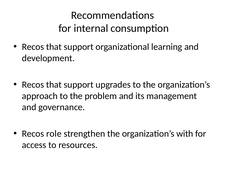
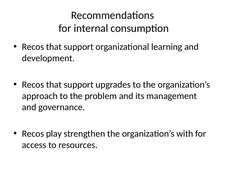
role: role -> play
